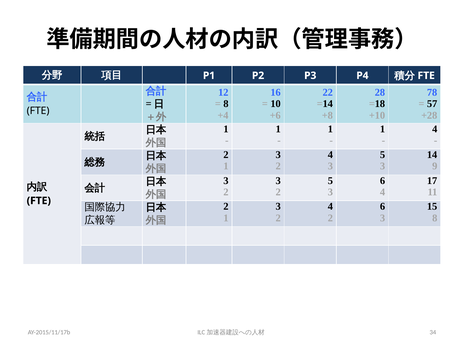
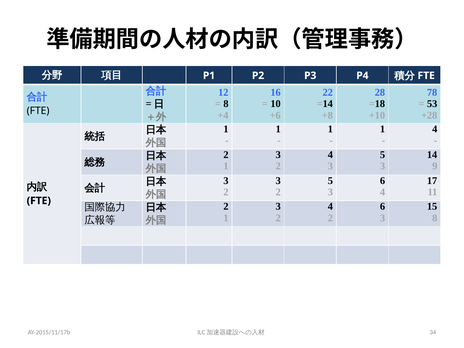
57: 57 -> 53
